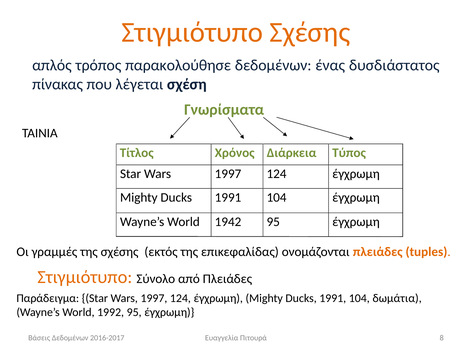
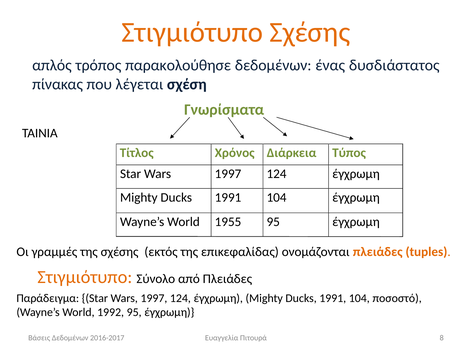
1942: 1942 -> 1955
δωμάτια: δωμάτια -> ποσοστό
